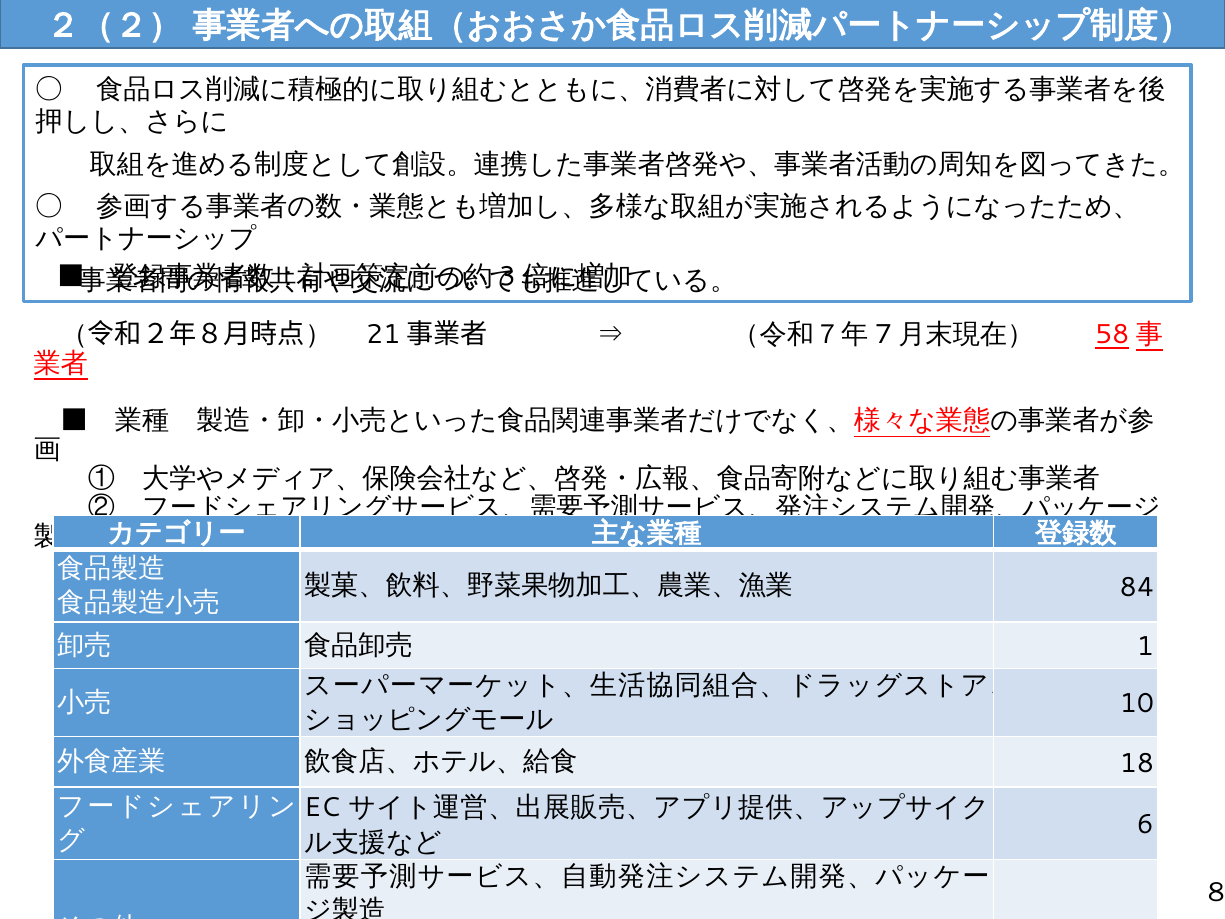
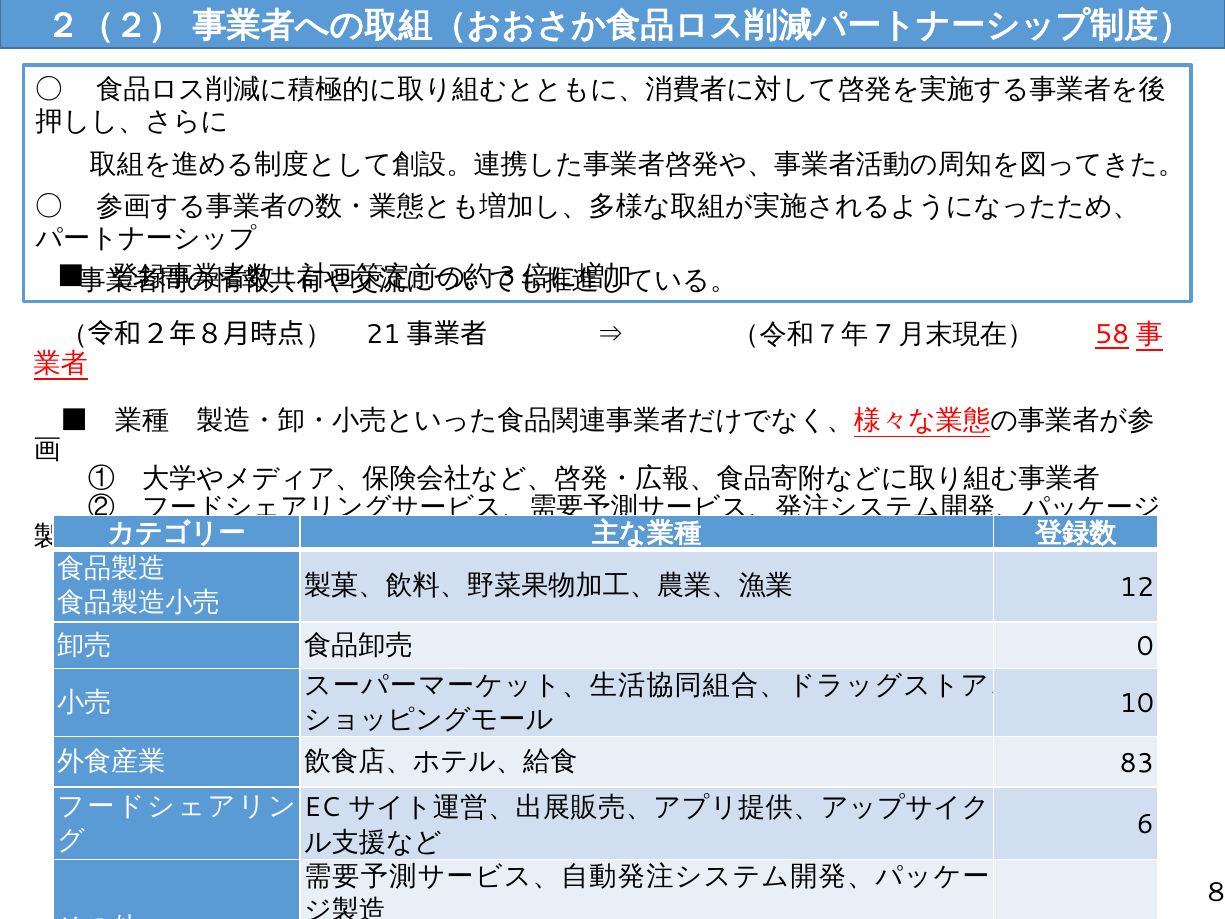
84 at (1137, 587): 84 -> 12
1: 1 -> 0
18: 18 -> 83
